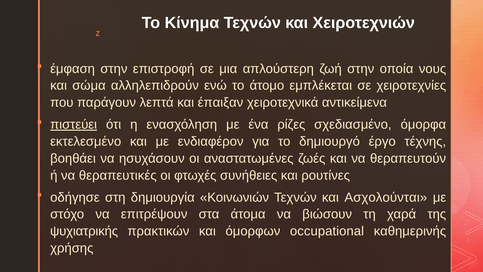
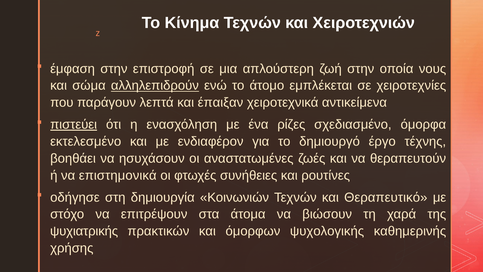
αλληλεπιδρούν underline: none -> present
θεραπευτικές: θεραπευτικές -> επιστημονικά
Ασχολούνται: Ασχολούνται -> Θεραπευτικό
occupational: occupational -> ψυχολογικής
